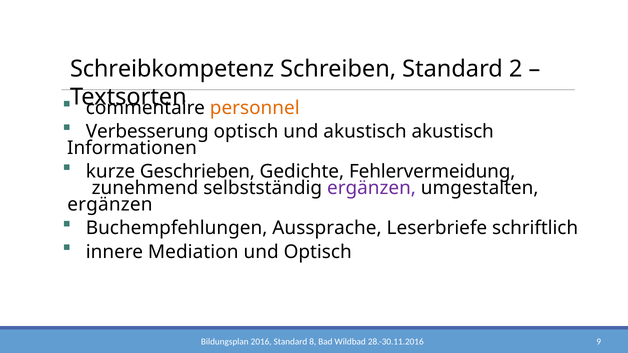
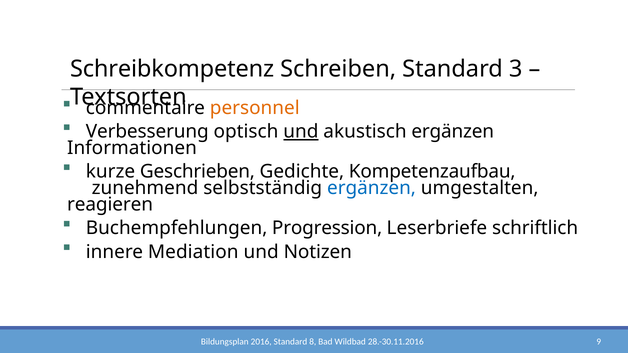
2: 2 -> 3
und at (301, 132) underline: none -> present
akustisch akustisch: akustisch -> ergänzen
Fehlervermeidung: Fehlervermeidung -> Kompetenzaufbau
ergänzen at (372, 188) colour: purple -> blue
ergänzen at (110, 205): ergänzen -> reagieren
Aussprache: Aussprache -> Progression
und Optisch: Optisch -> Notizen
